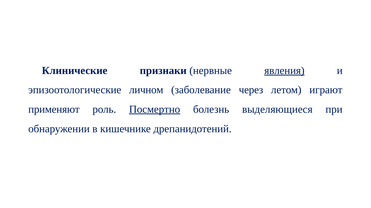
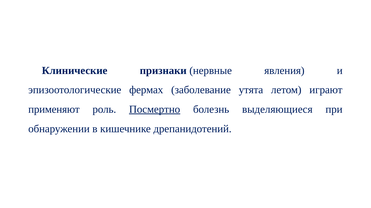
явления underline: present -> none
личном: личном -> фермах
через: через -> утята
